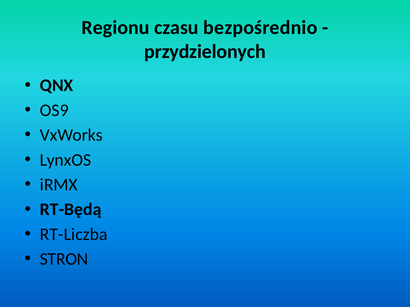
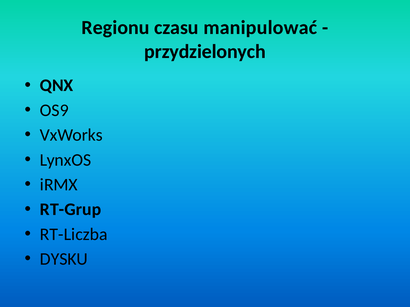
bezpośrednio: bezpośrednio -> manipulować
RT-Będą: RT-Będą -> RT-Grup
STRON: STRON -> DYSKU
